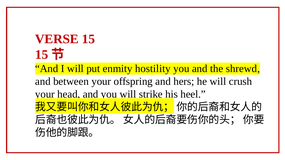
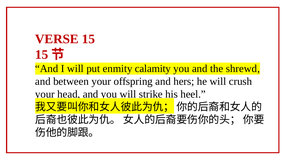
hostility: hostility -> calamity
